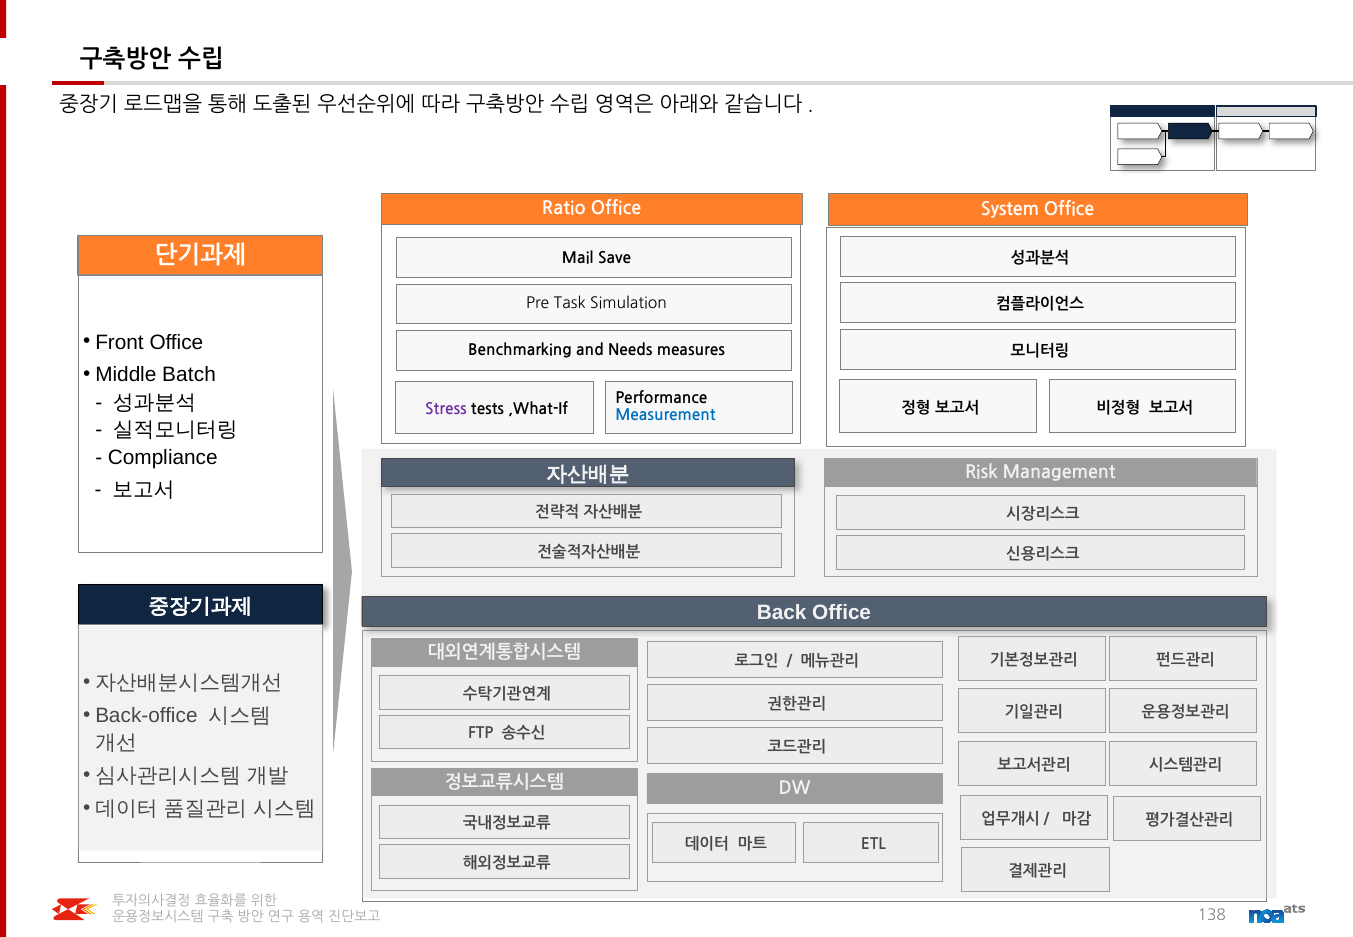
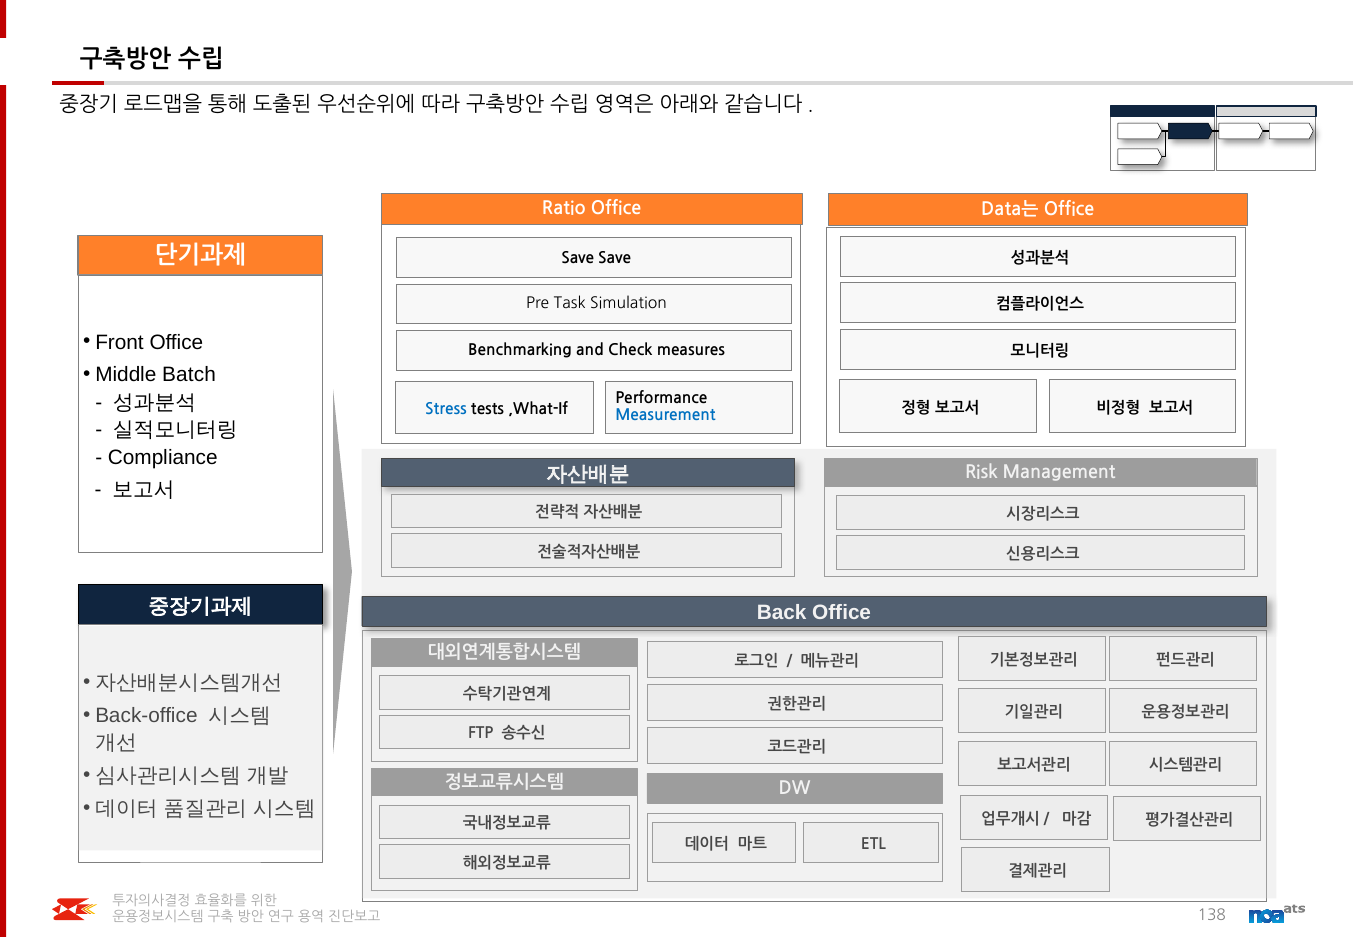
System: System -> Data는
Mail at (578, 258): Mail -> Save
Needs: Needs -> Check
Stress colour: purple -> blue
